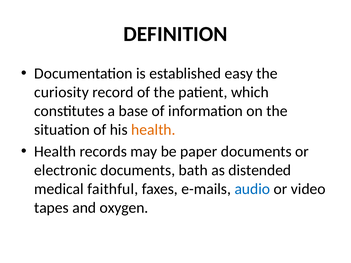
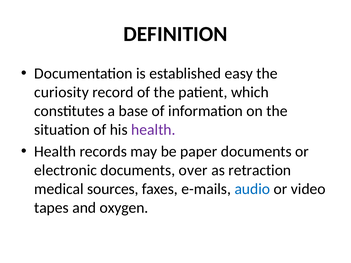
health at (153, 130) colour: orange -> purple
bath: bath -> over
distended: distended -> retraction
faithful: faithful -> sources
